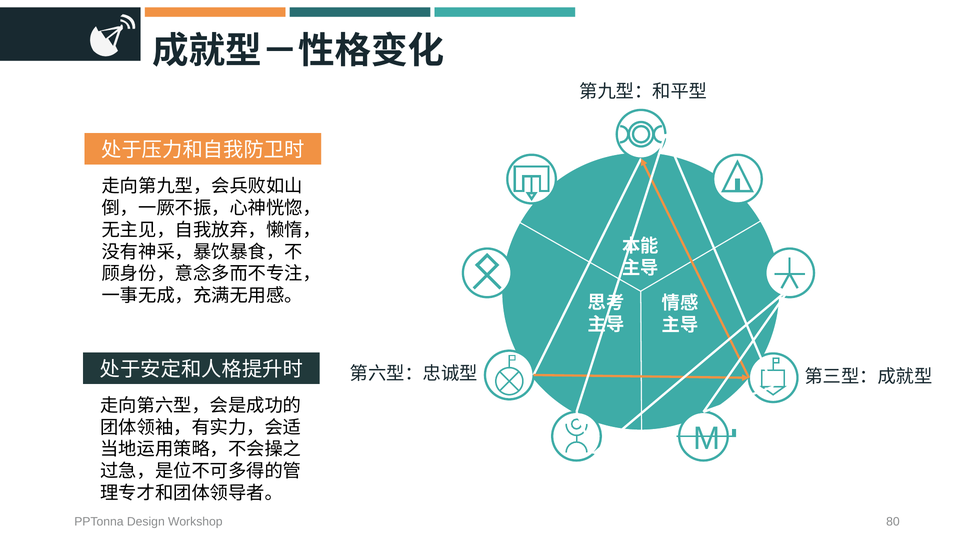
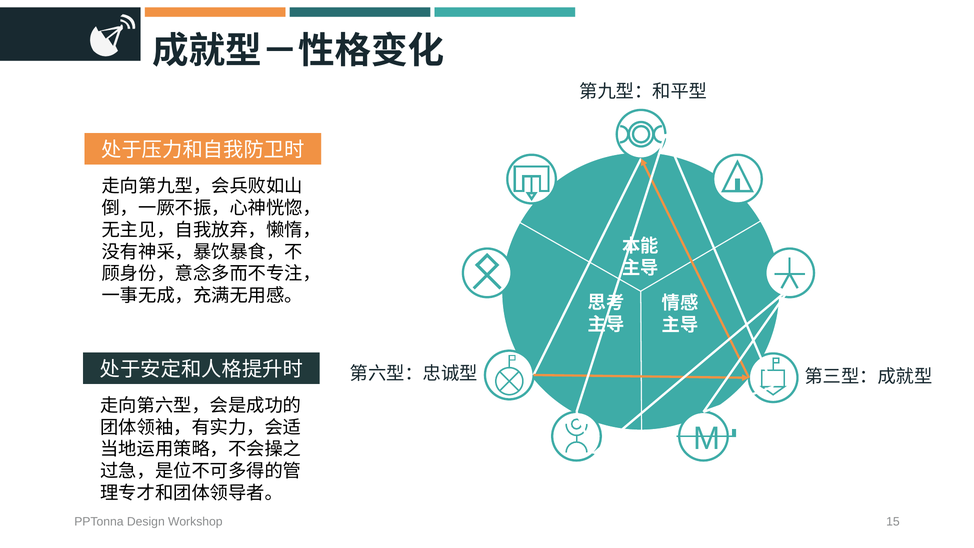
80: 80 -> 15
